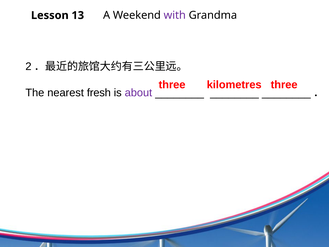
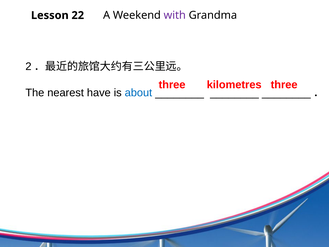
13: 13 -> 22
fresh: fresh -> have
about colour: purple -> blue
